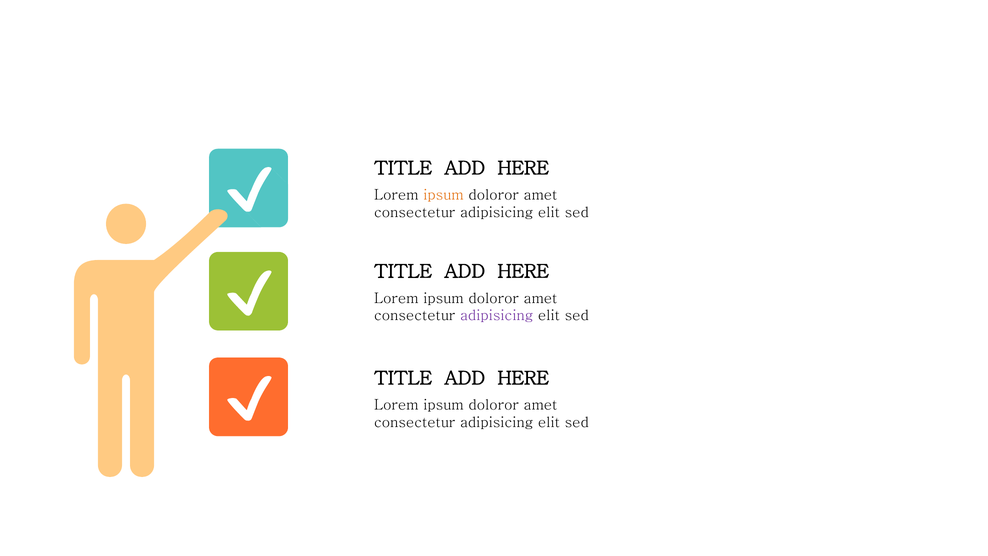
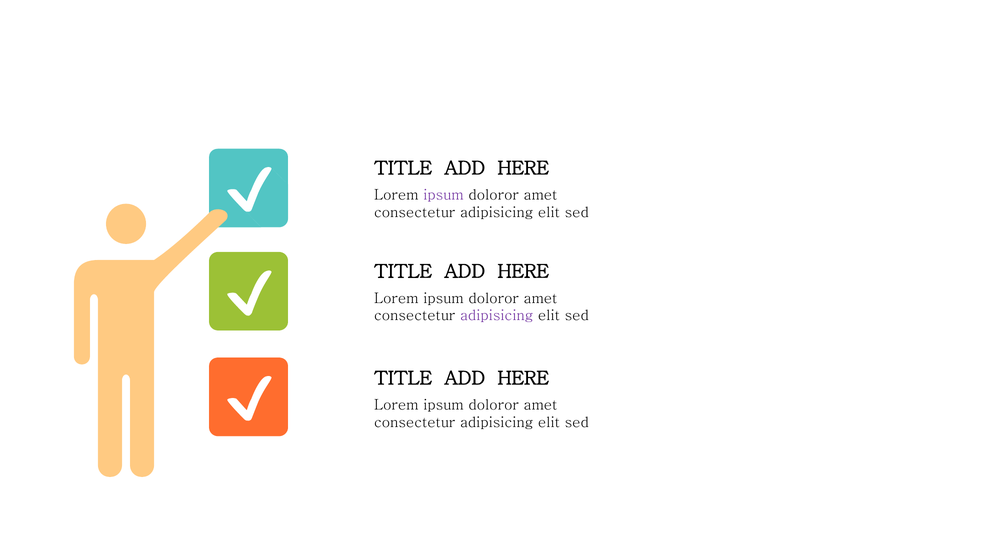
ipsum at (443, 195) colour: orange -> purple
